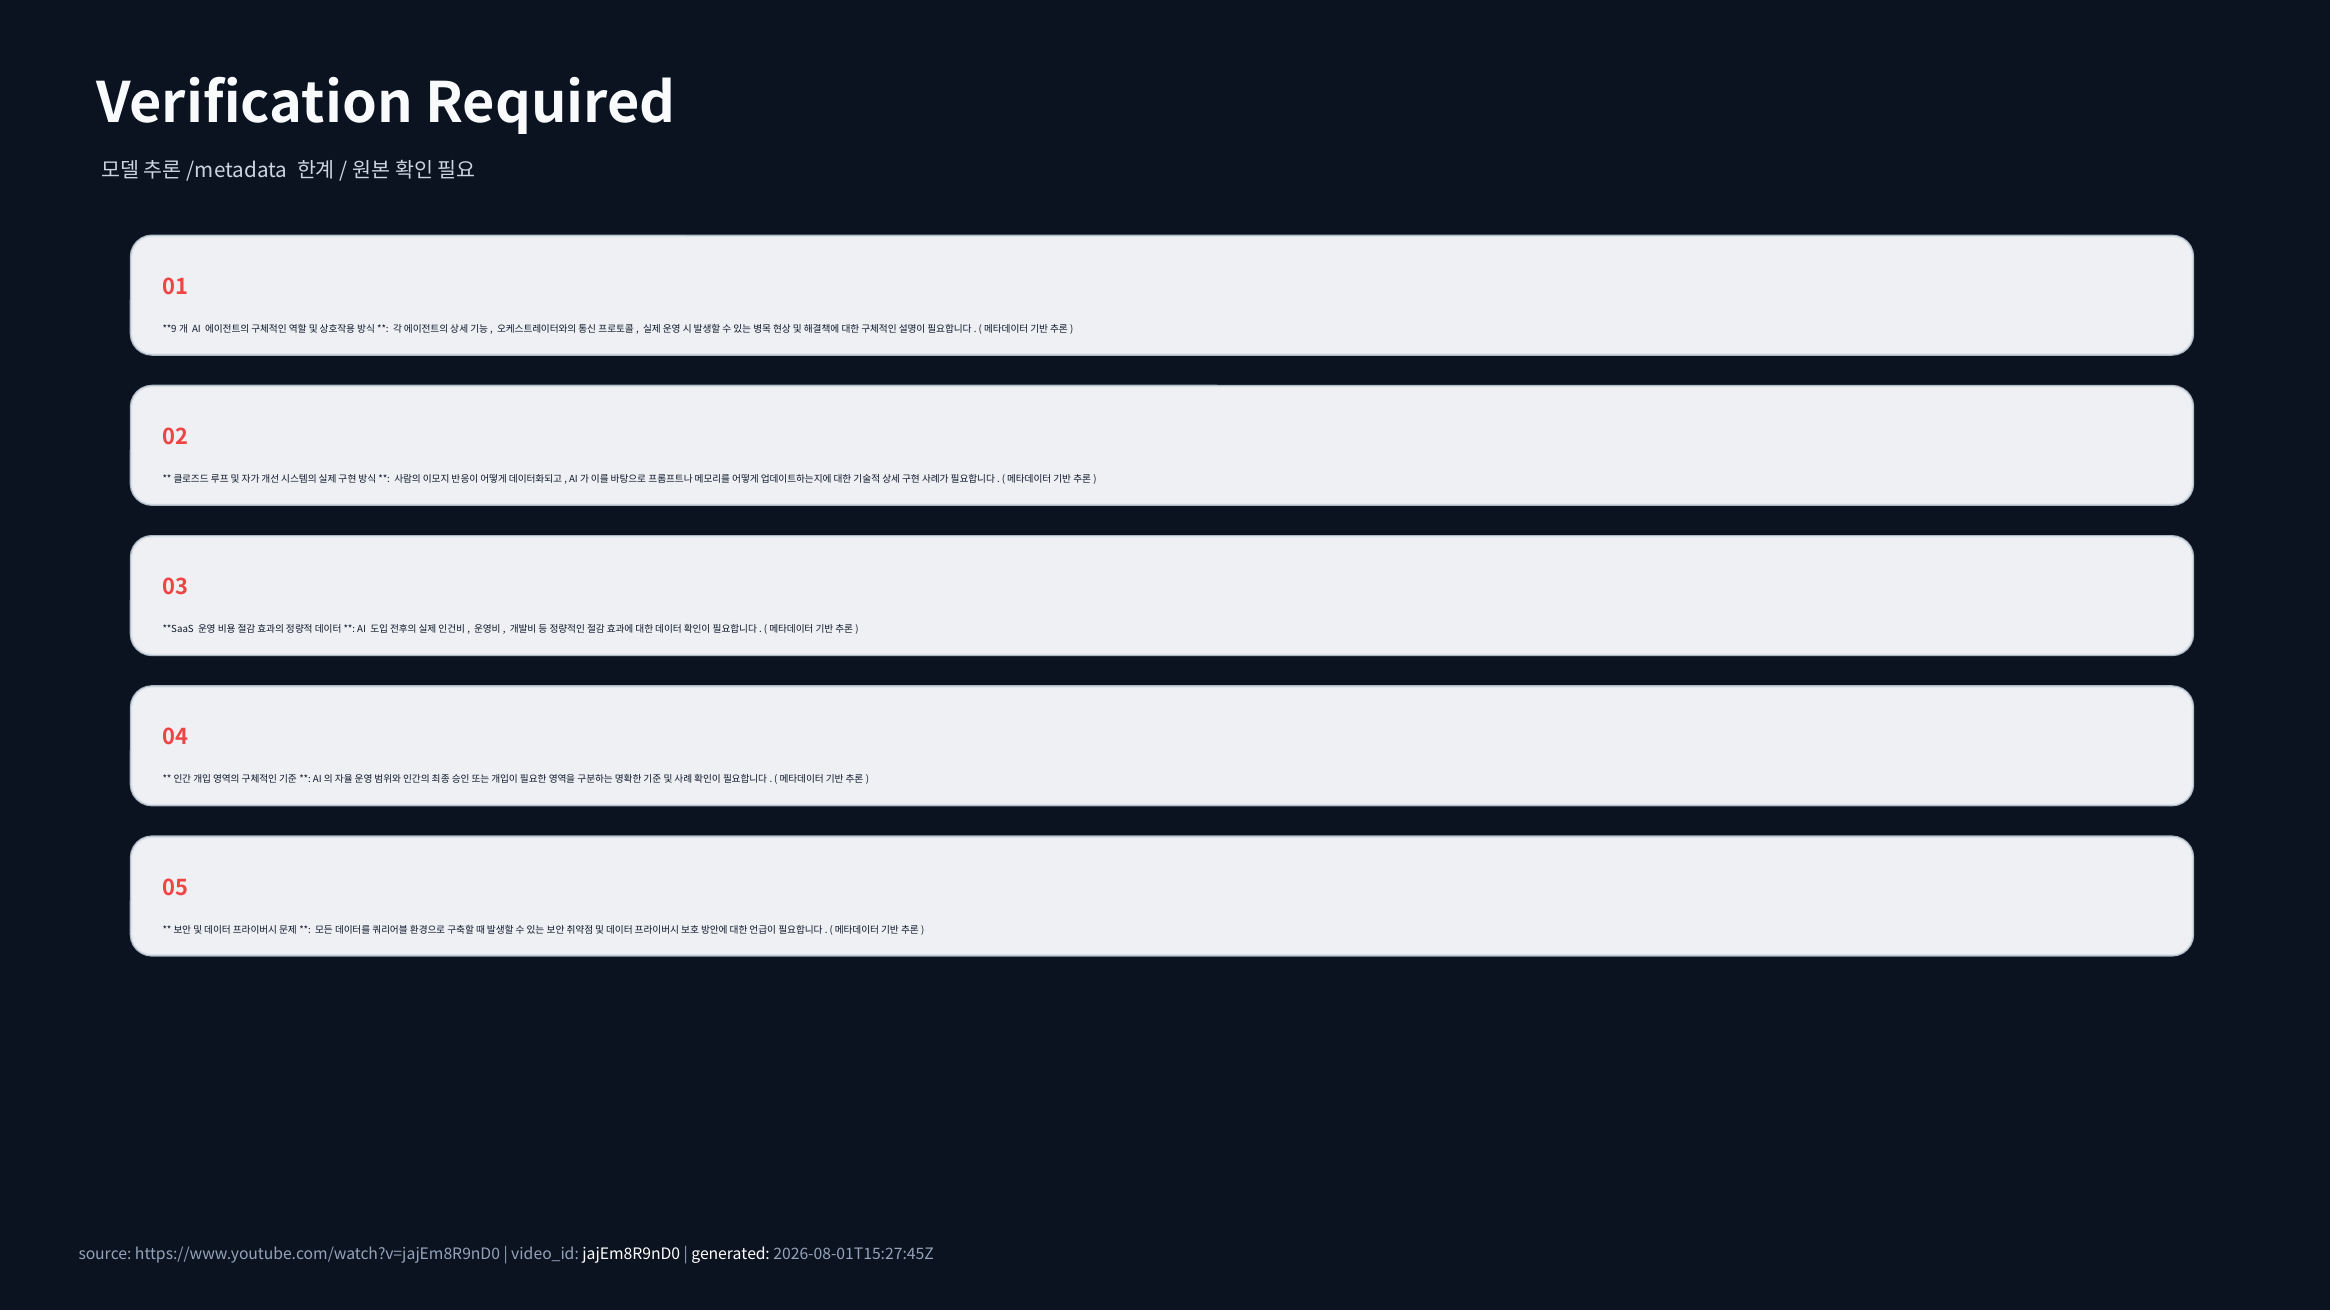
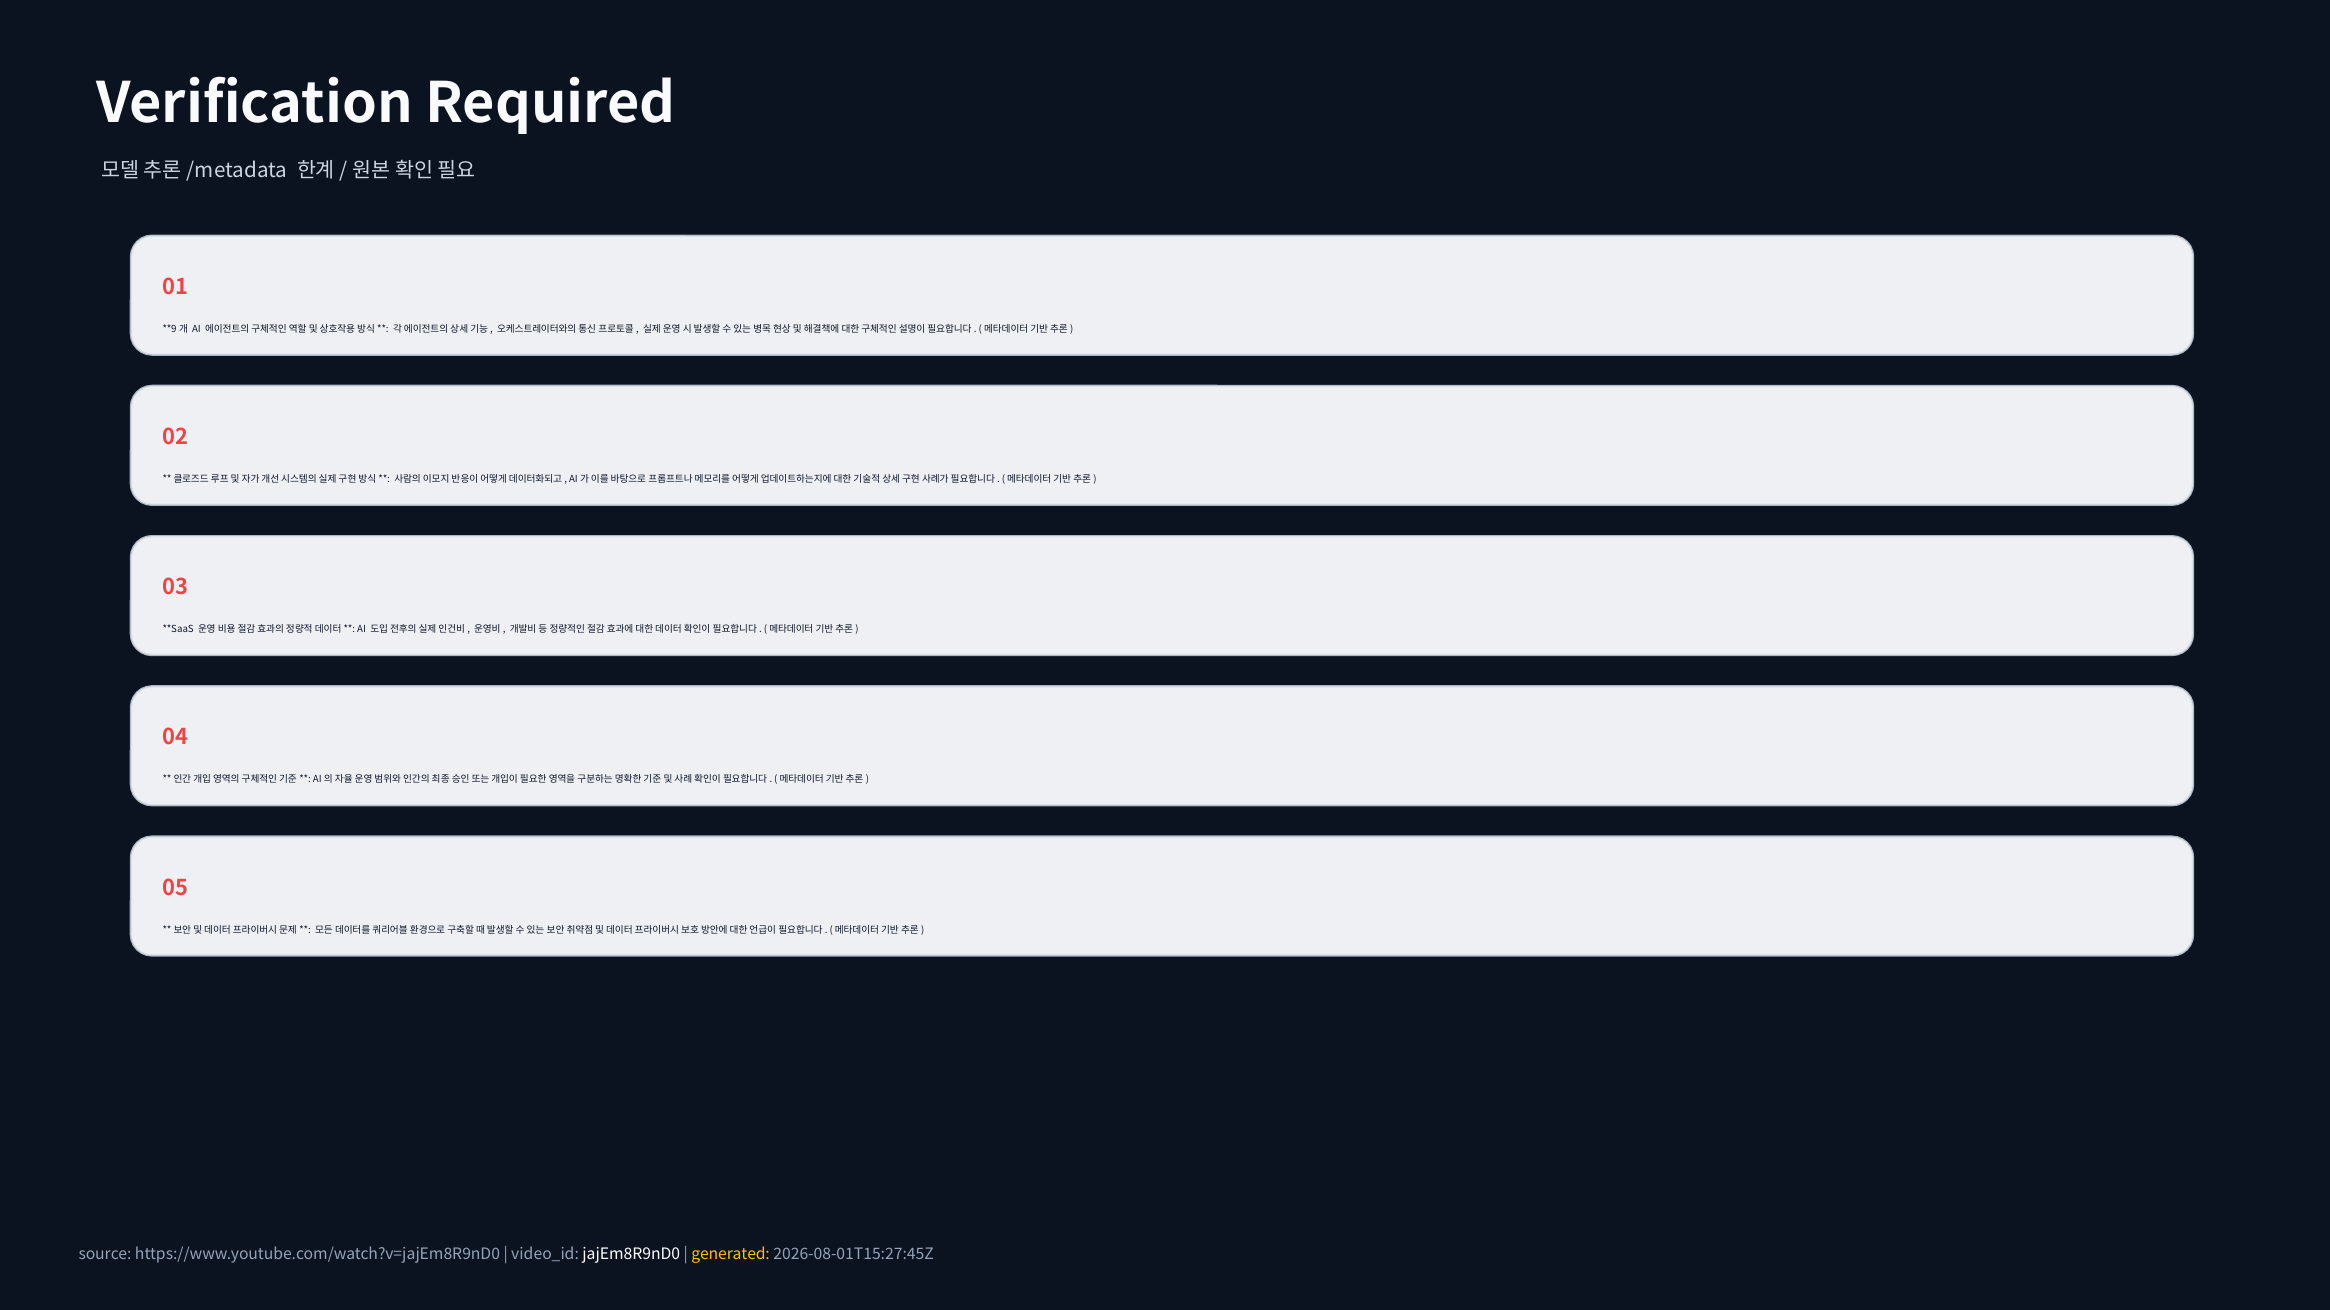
generated colour: white -> yellow
